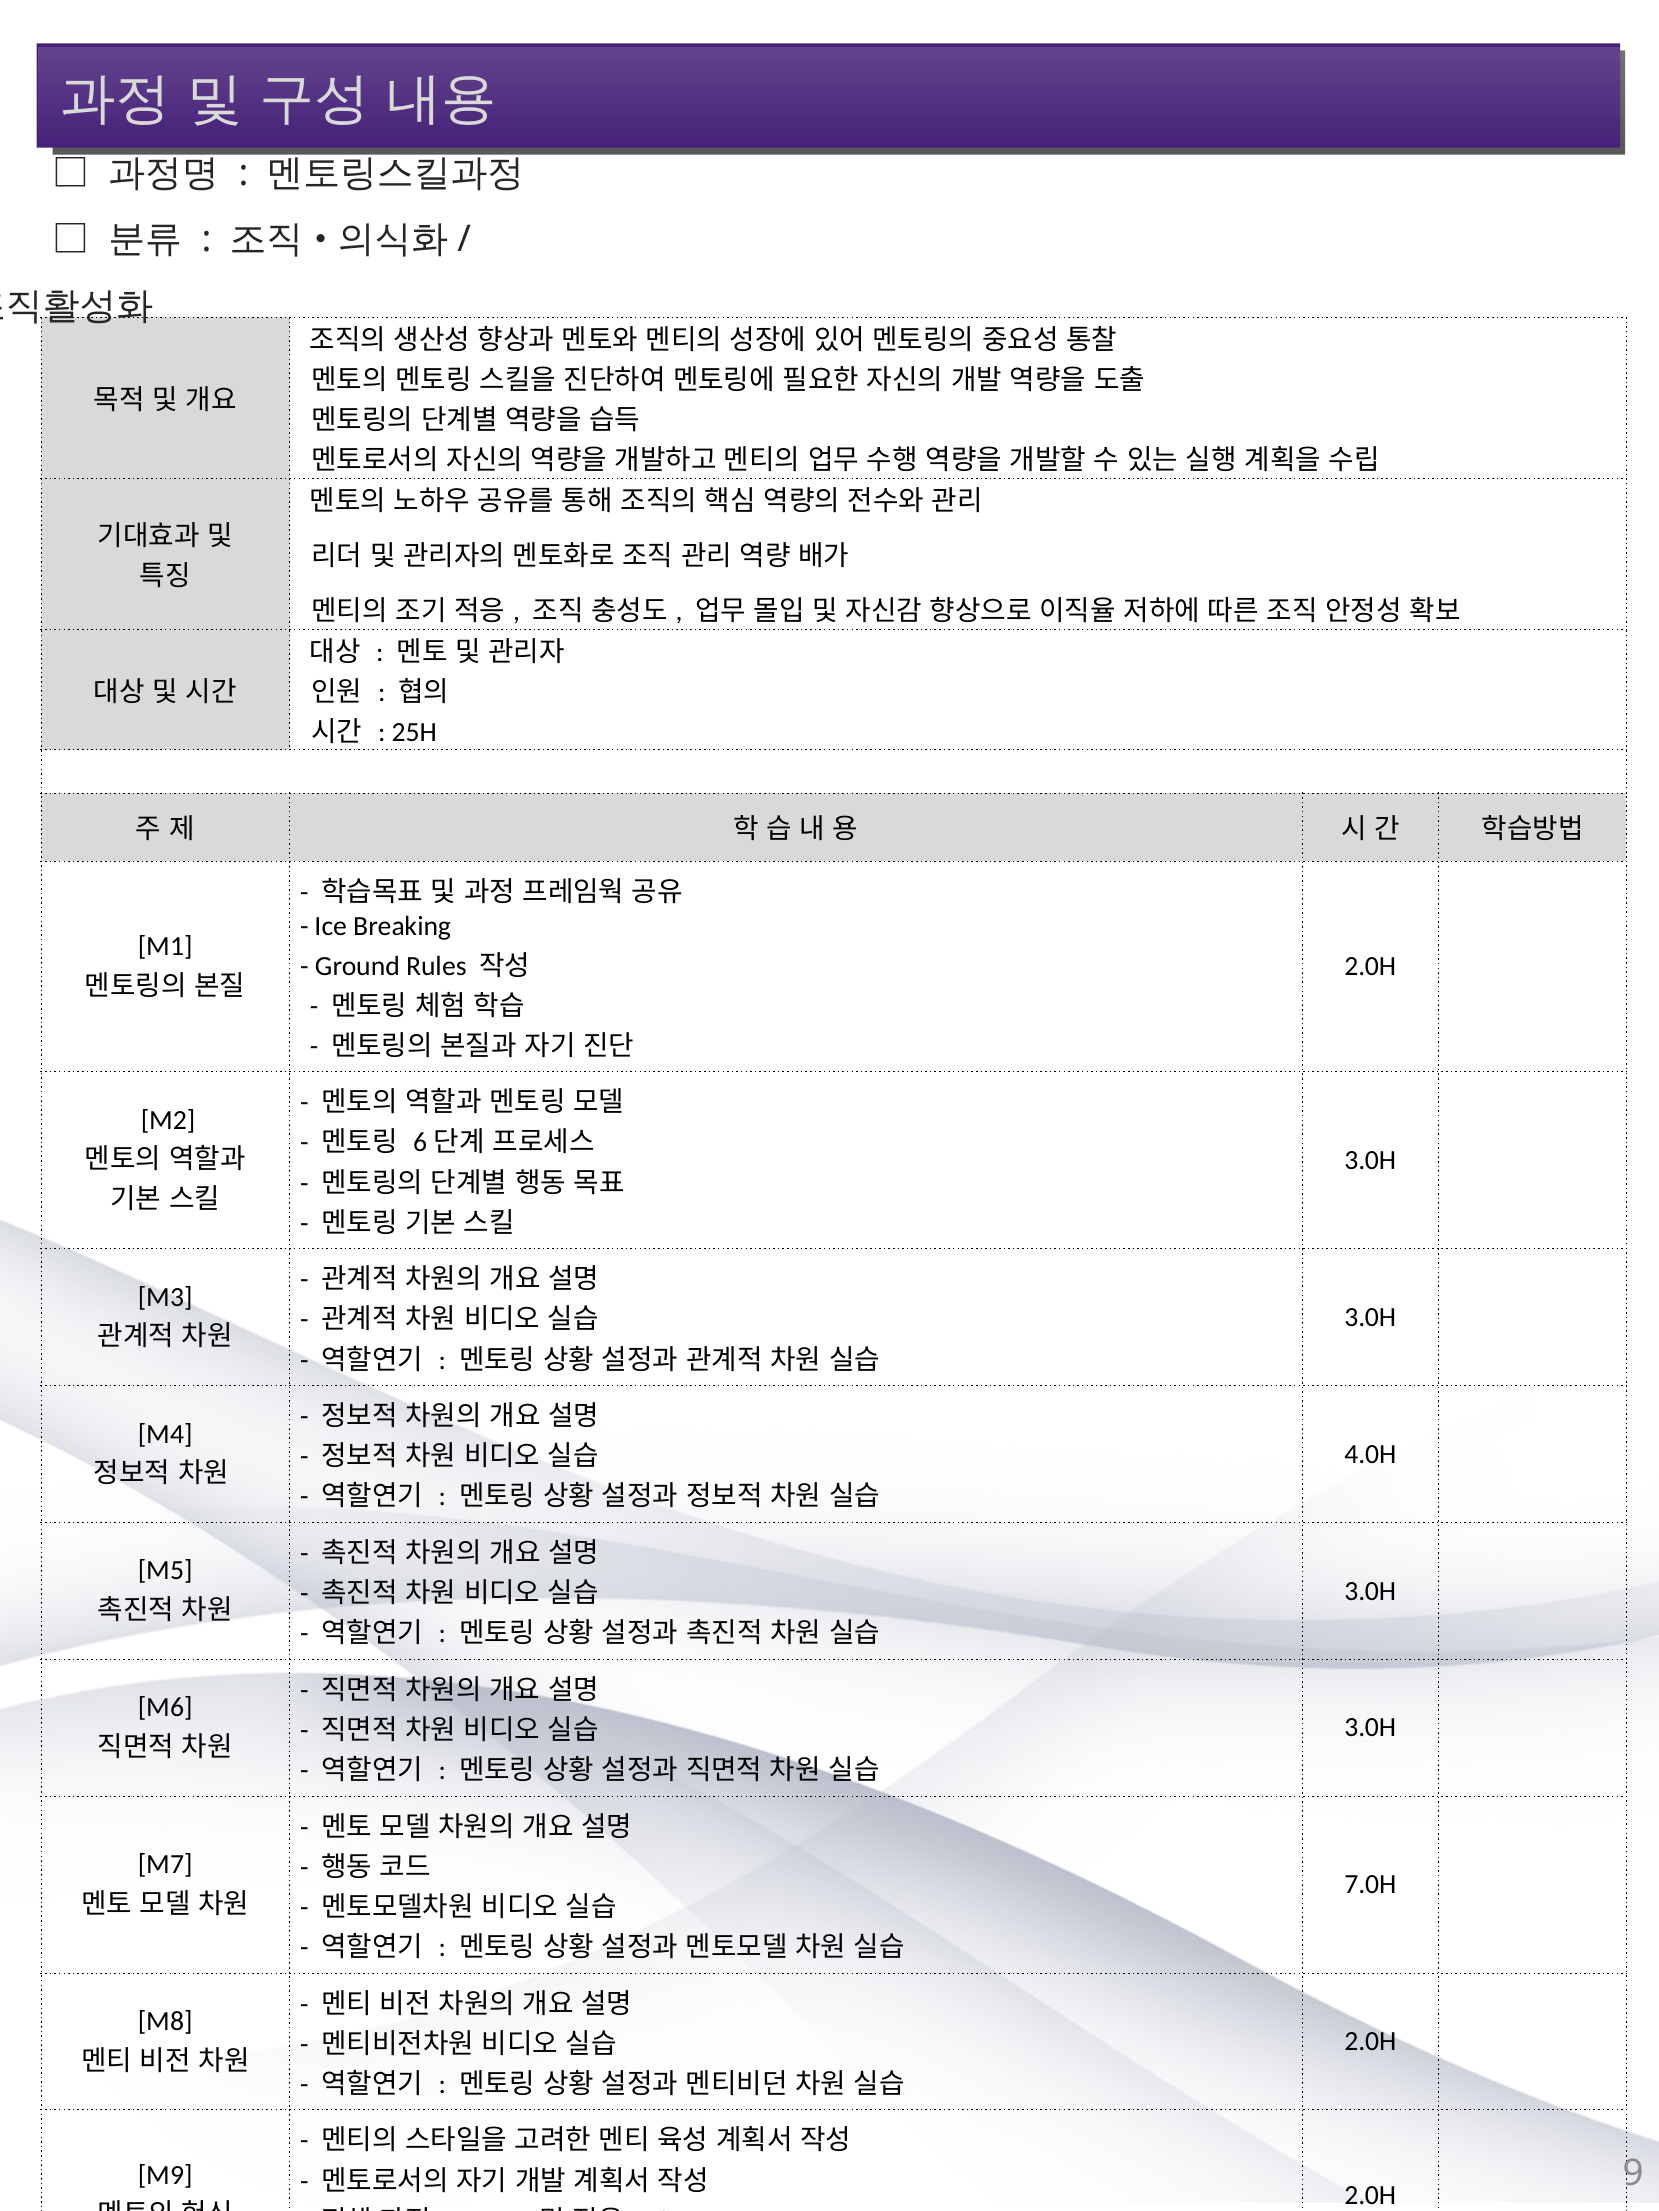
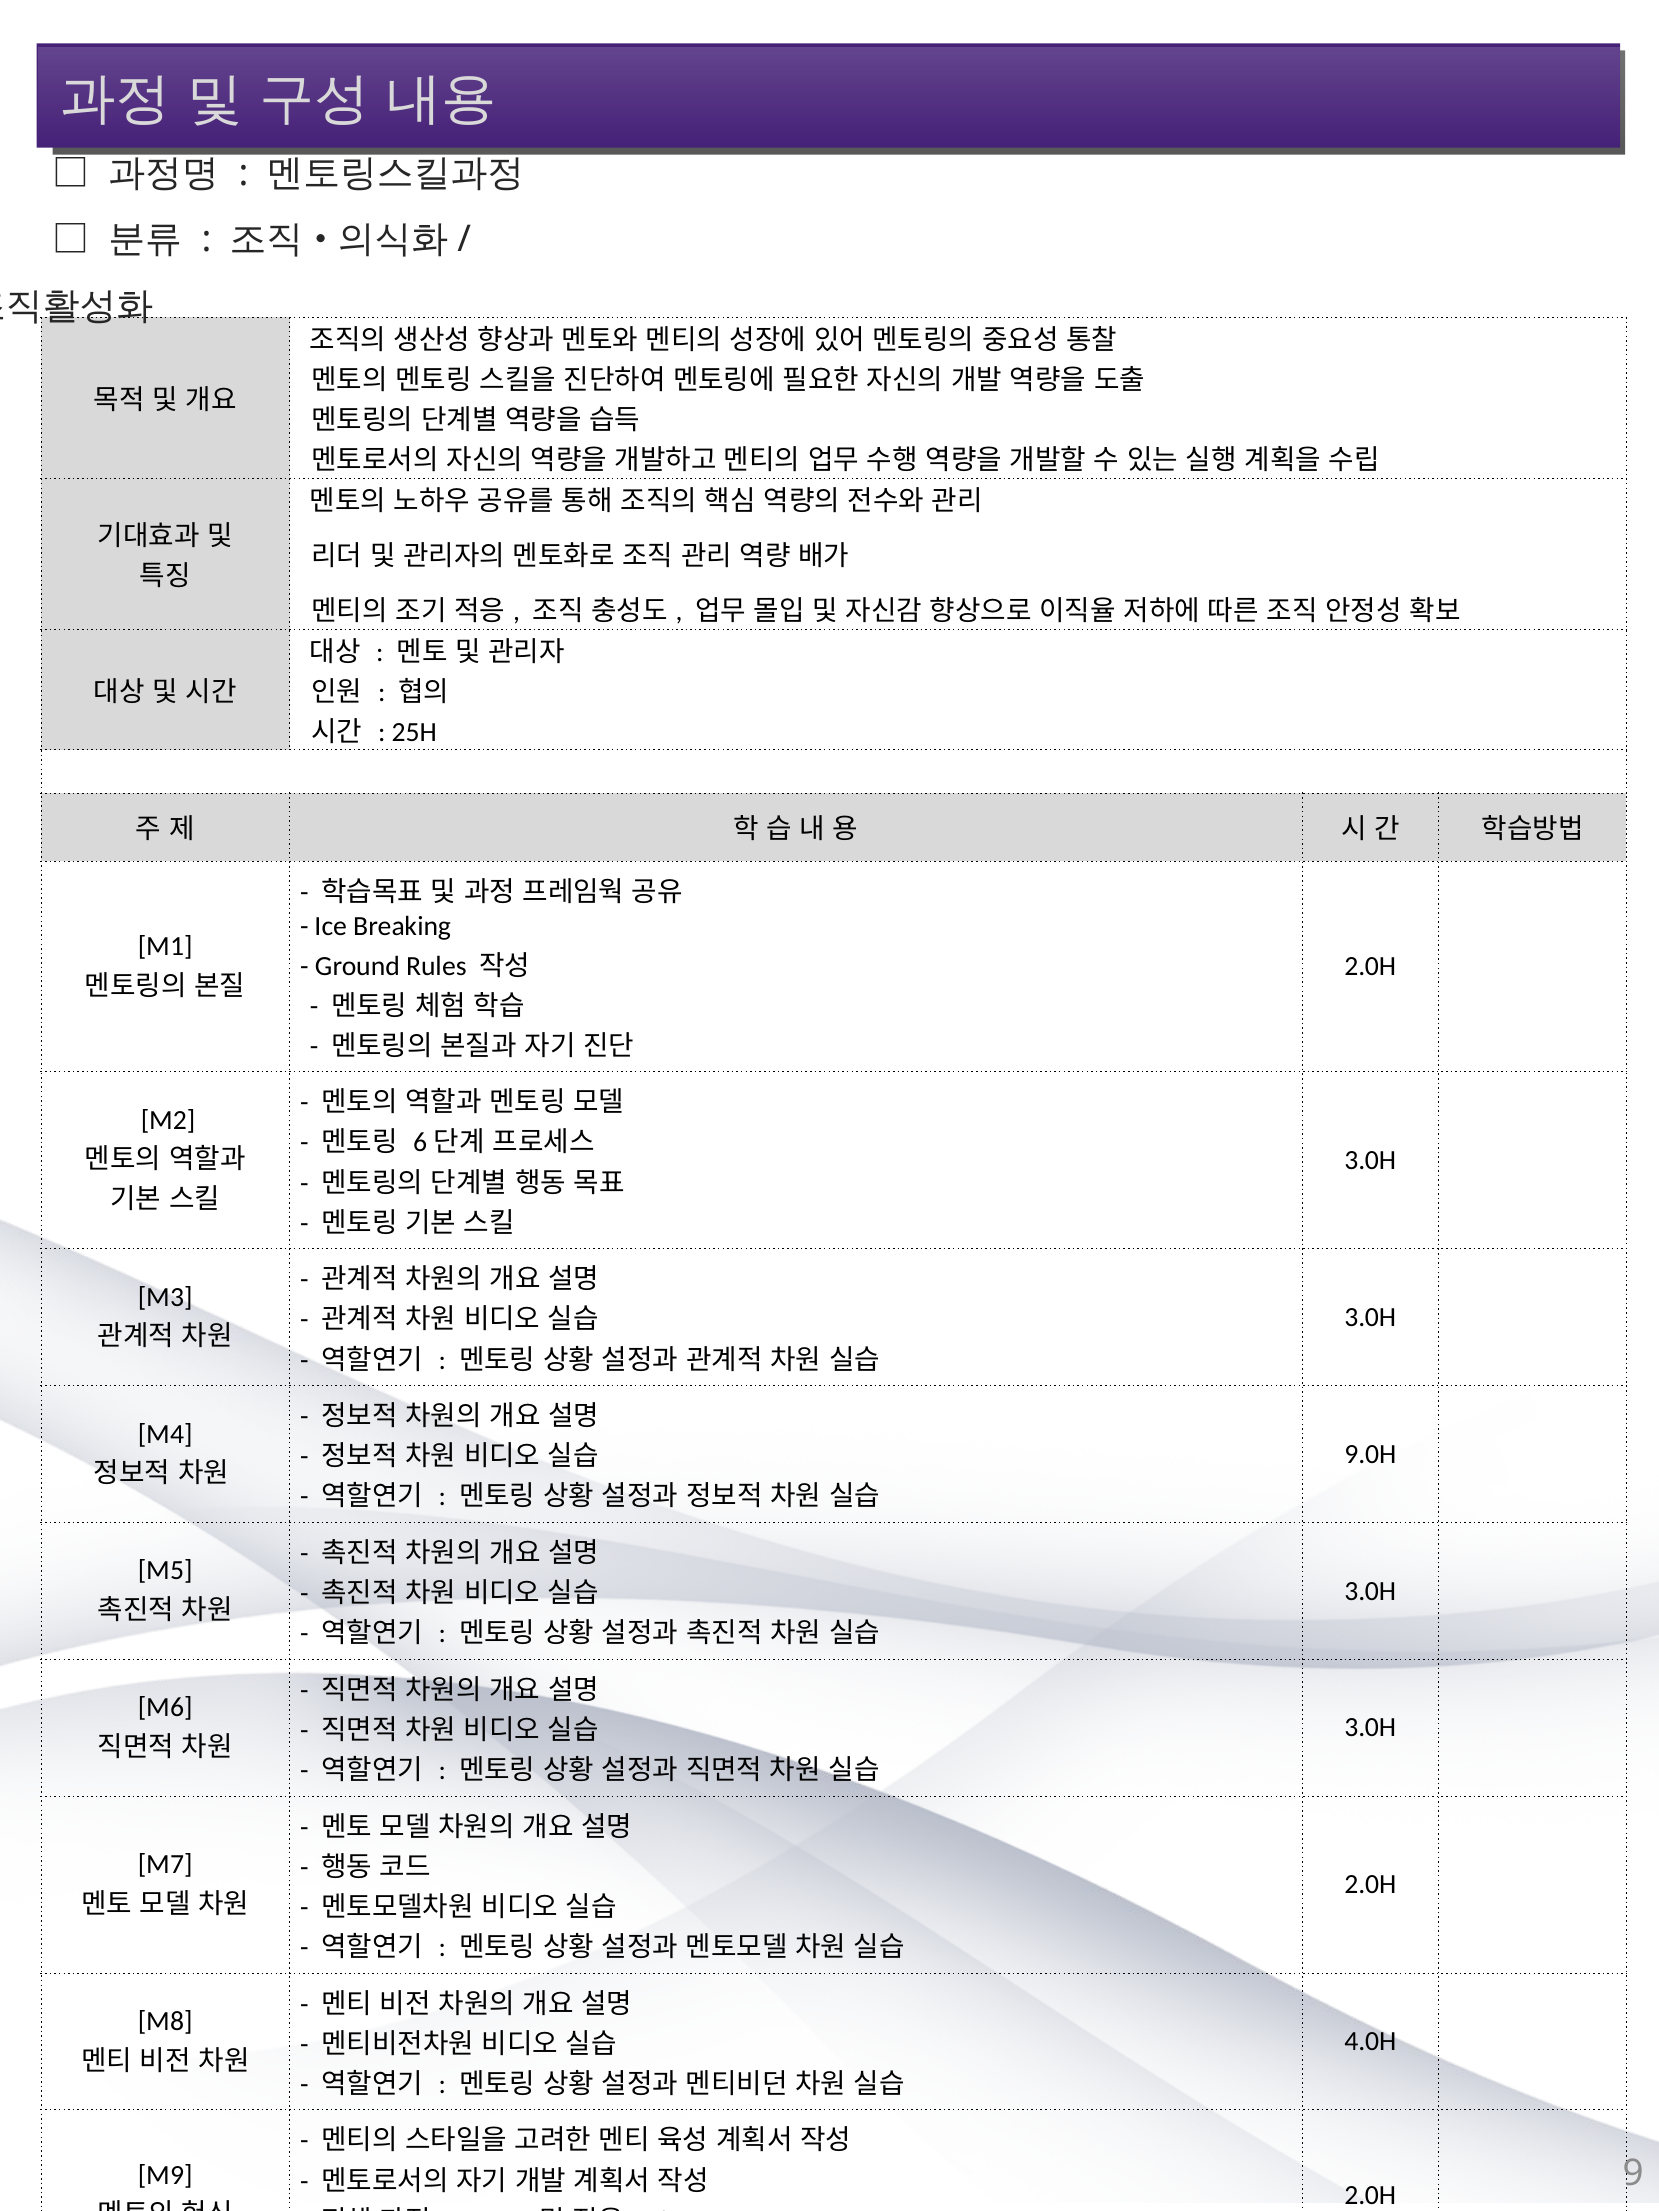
4.0H: 4.0H -> 9.0H
7.0H at (1370, 1886): 7.0H -> 2.0H
2.0H at (1370, 2043): 2.0H -> 4.0H
